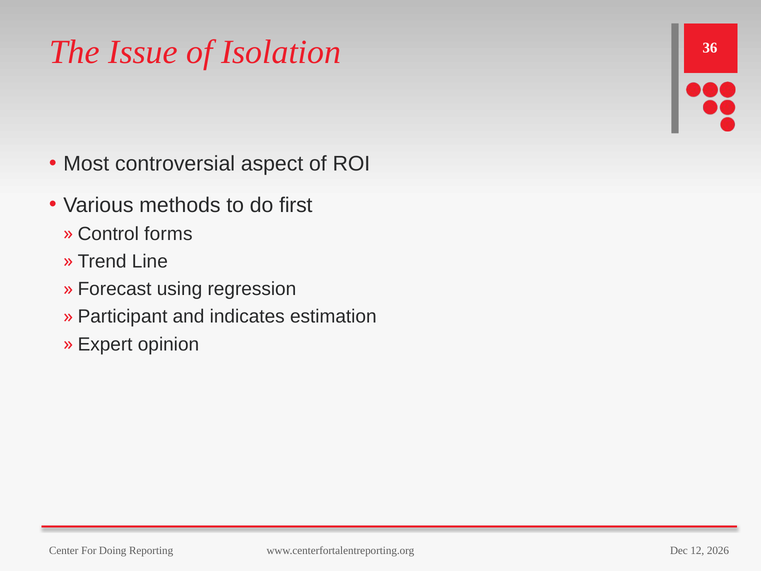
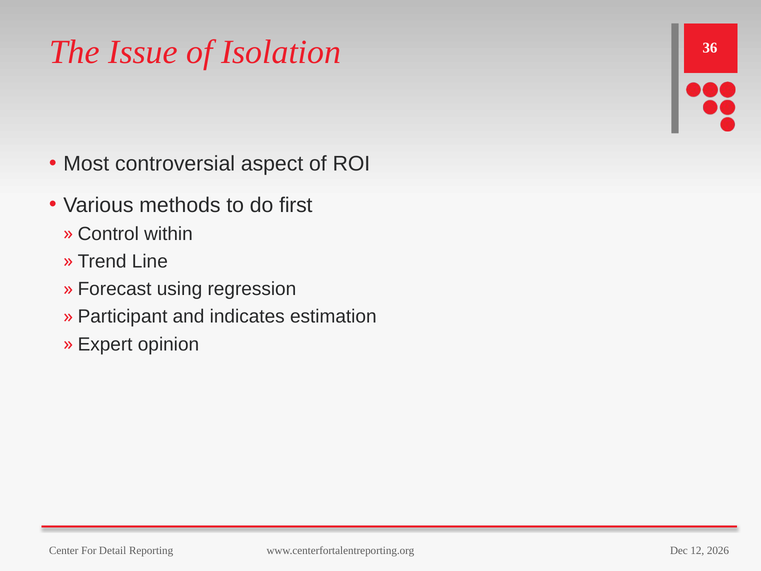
forms: forms -> within
Doing: Doing -> Detail
